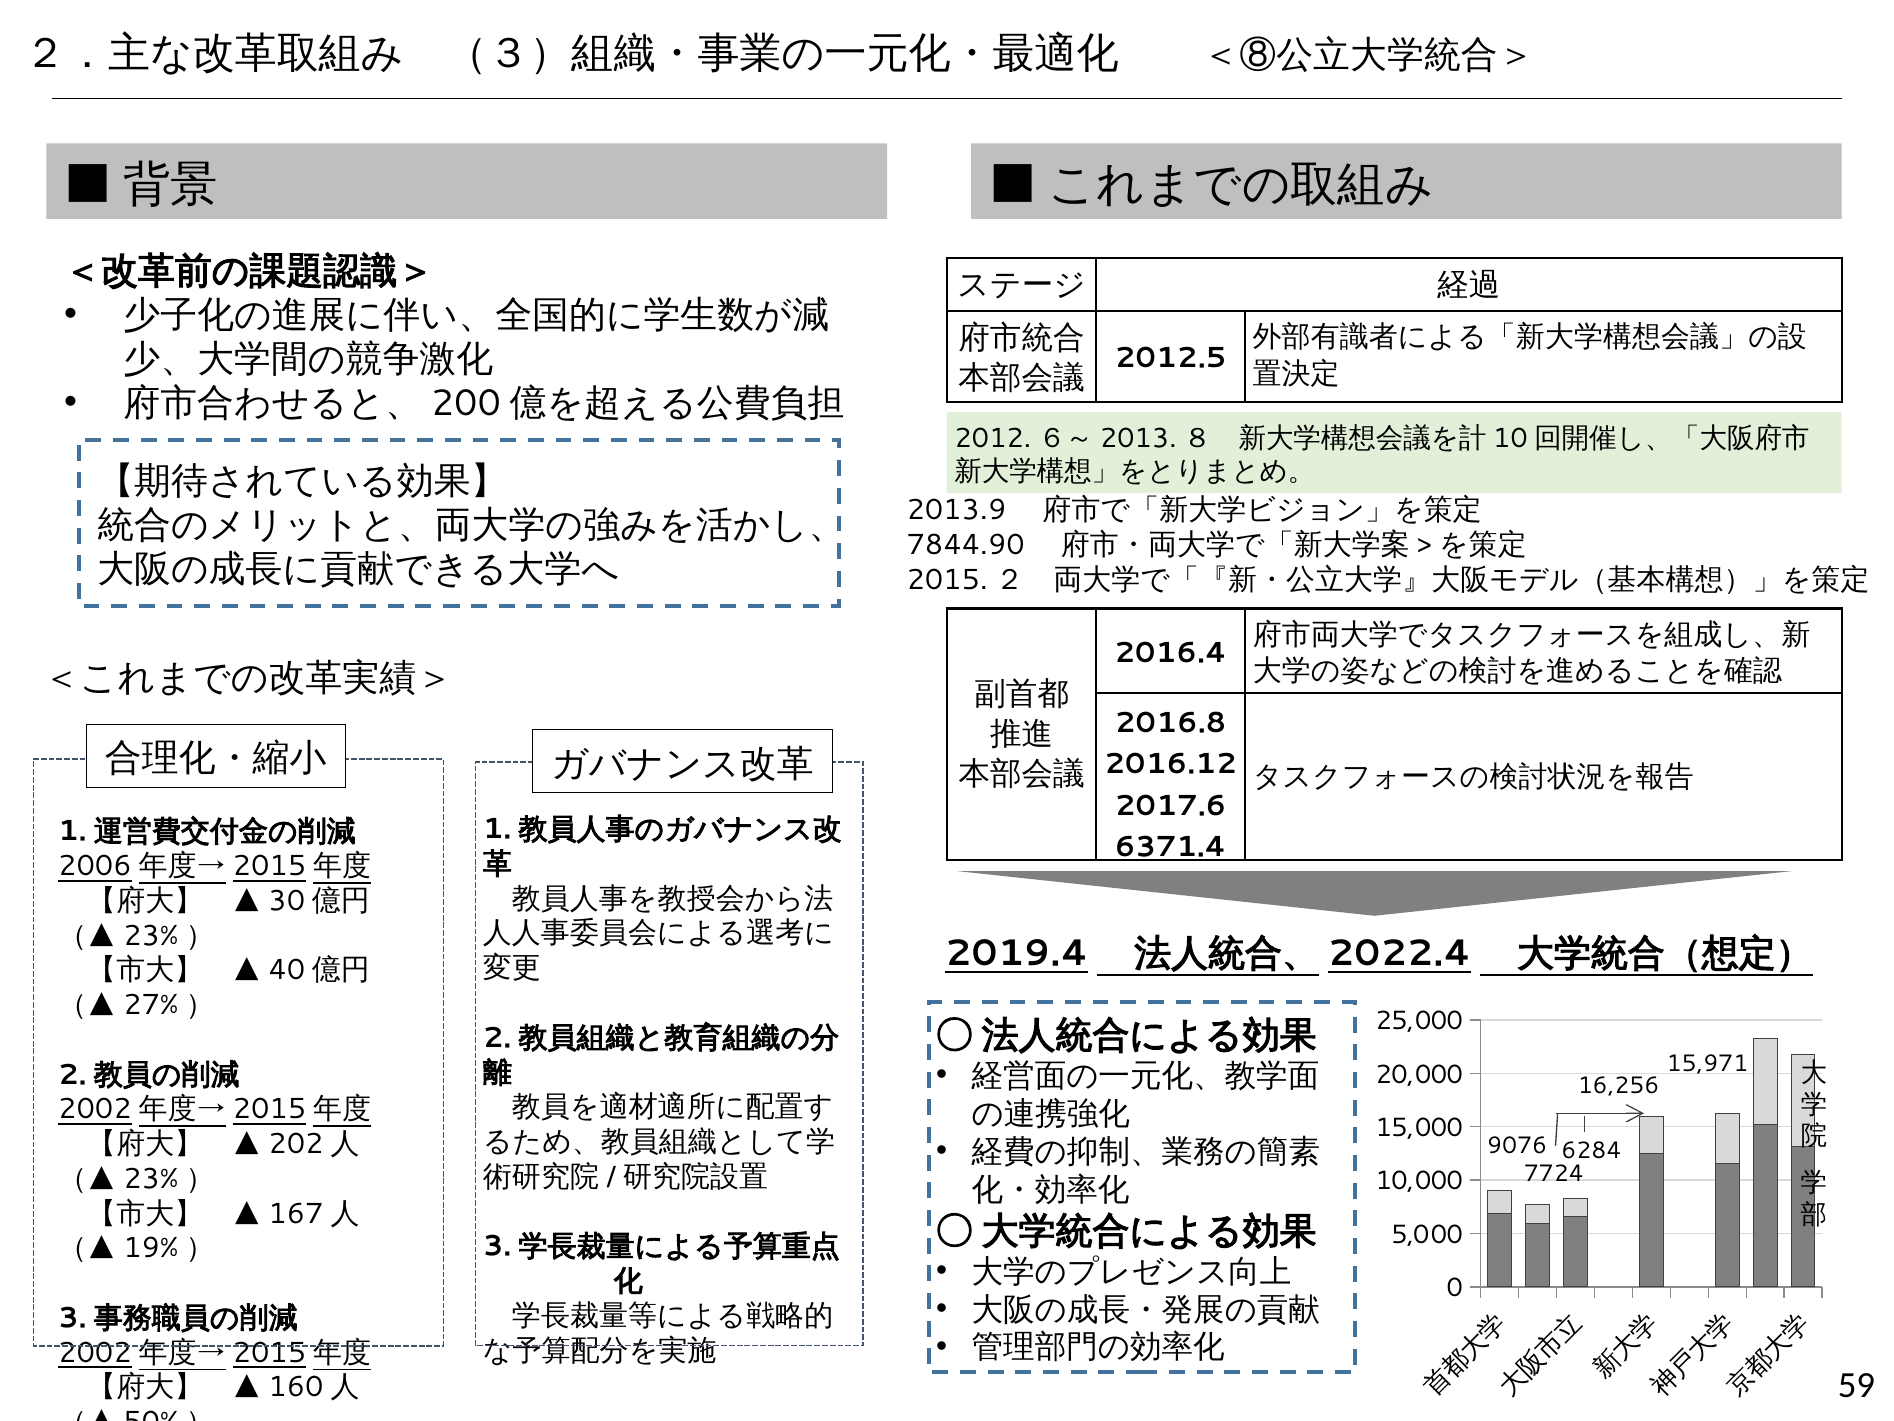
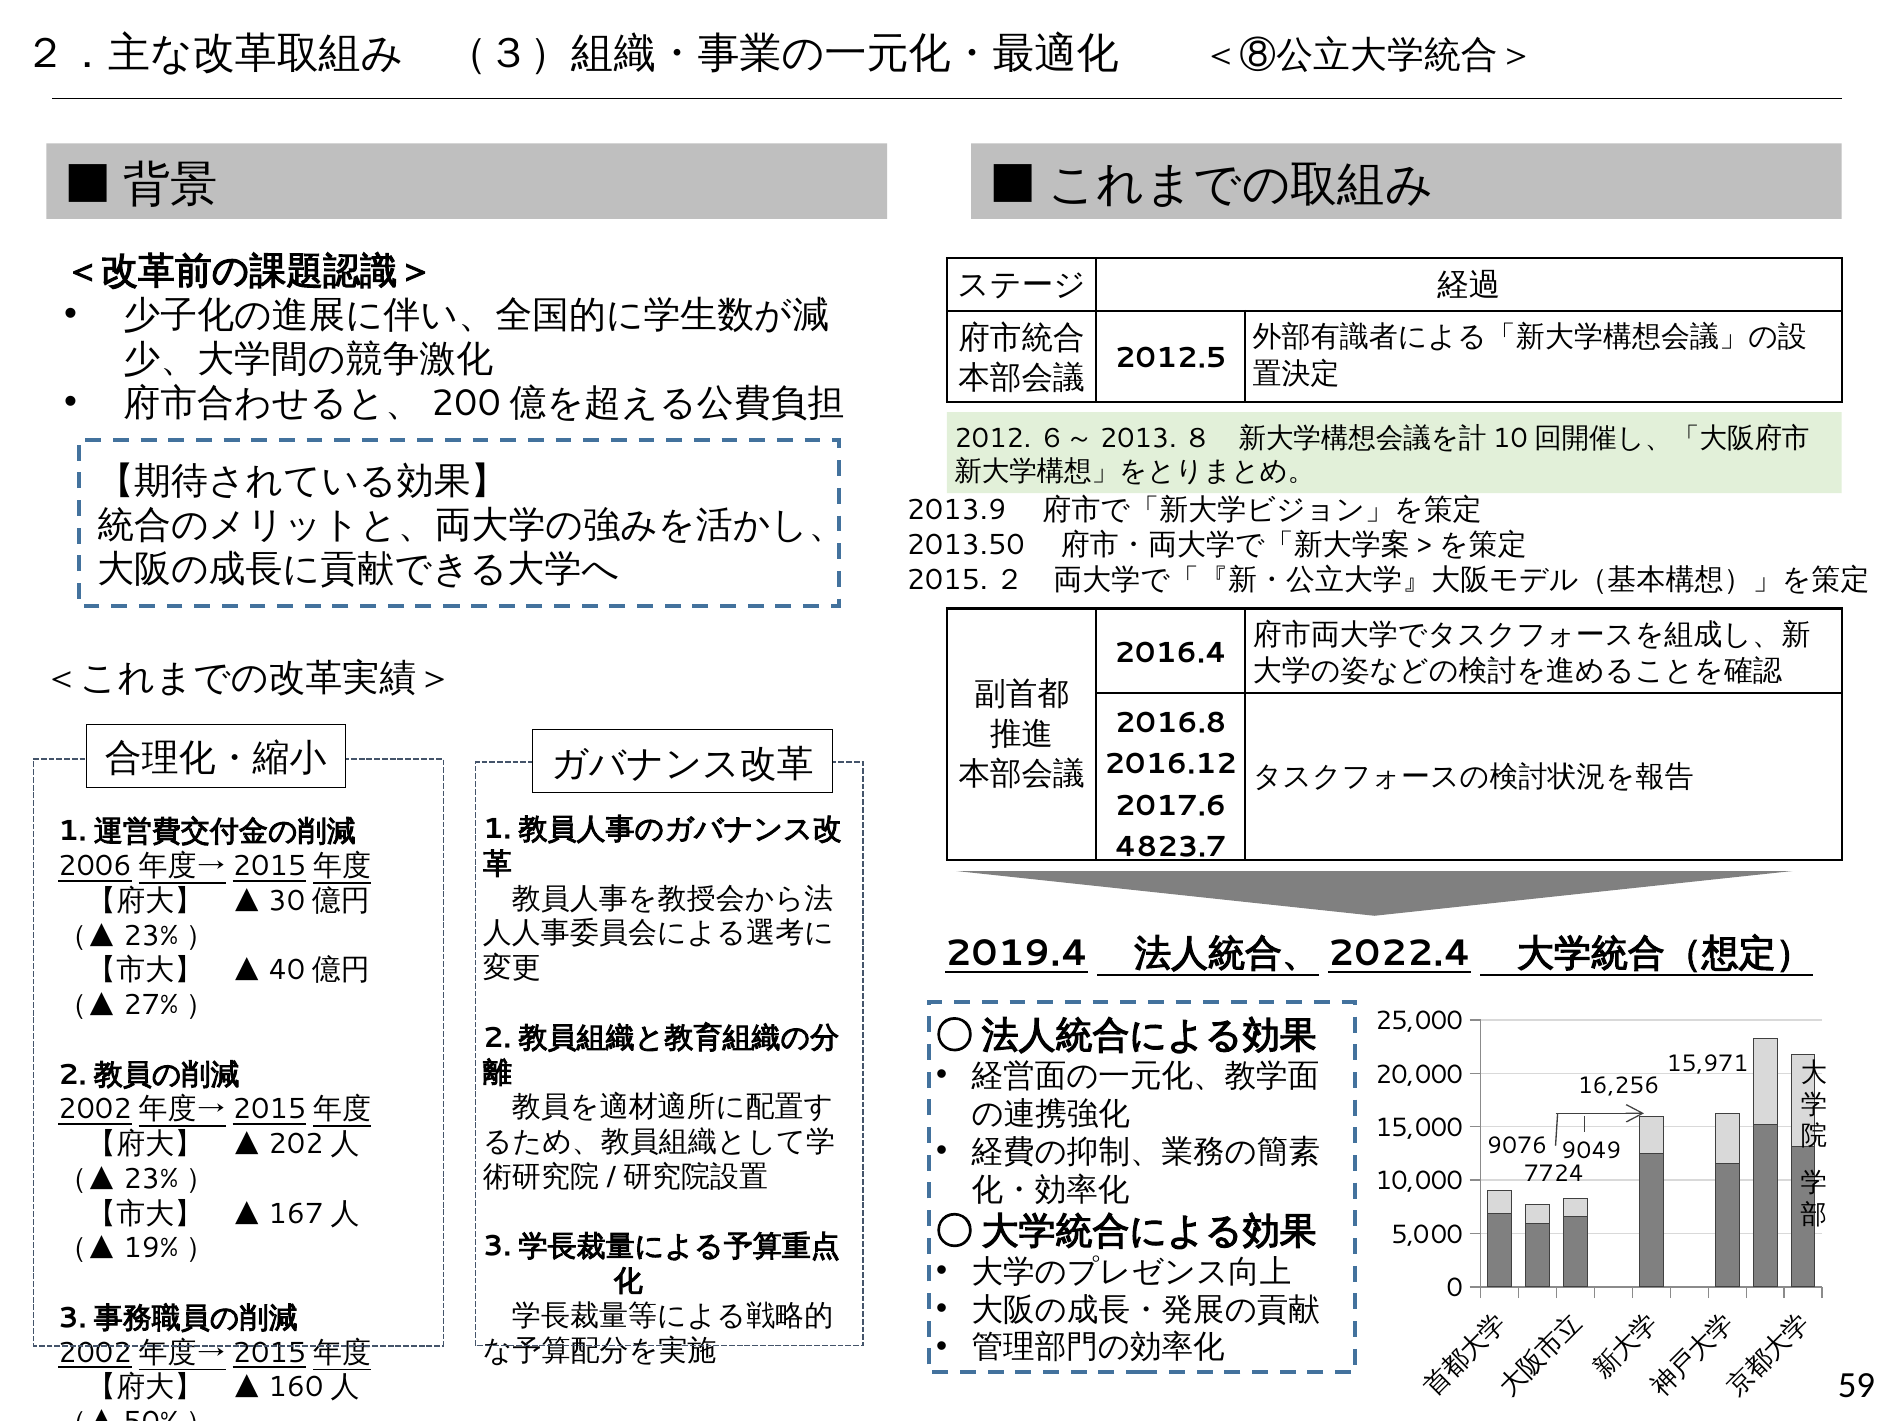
7844.90: 7844.90 -> 2013.50
6371.4: 6371.4 -> 4823.7
6284: 6284 -> 9049
